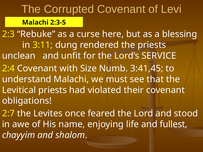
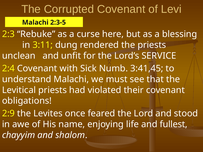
Size: Size -> Sick
2:7: 2:7 -> 2:9
